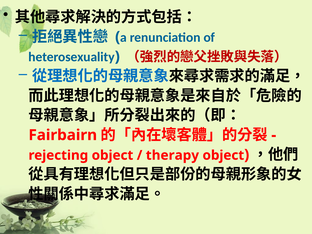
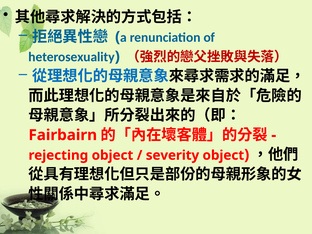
therapy: therapy -> severity
